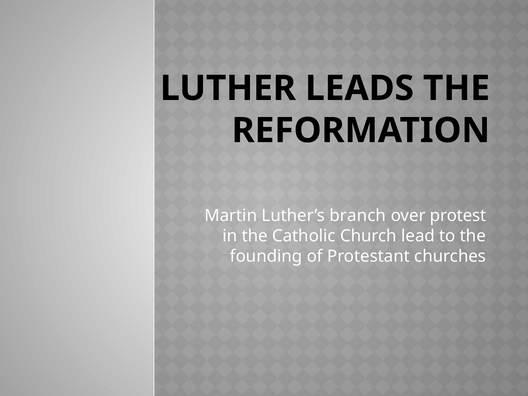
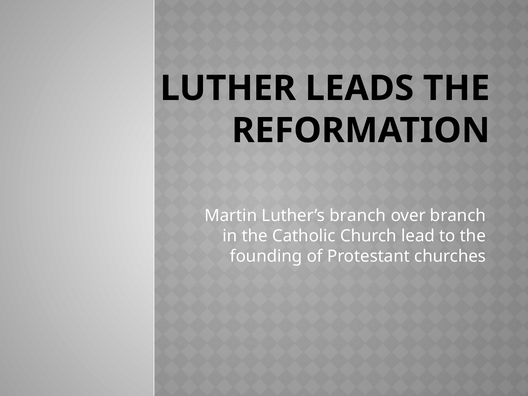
over protest: protest -> branch
